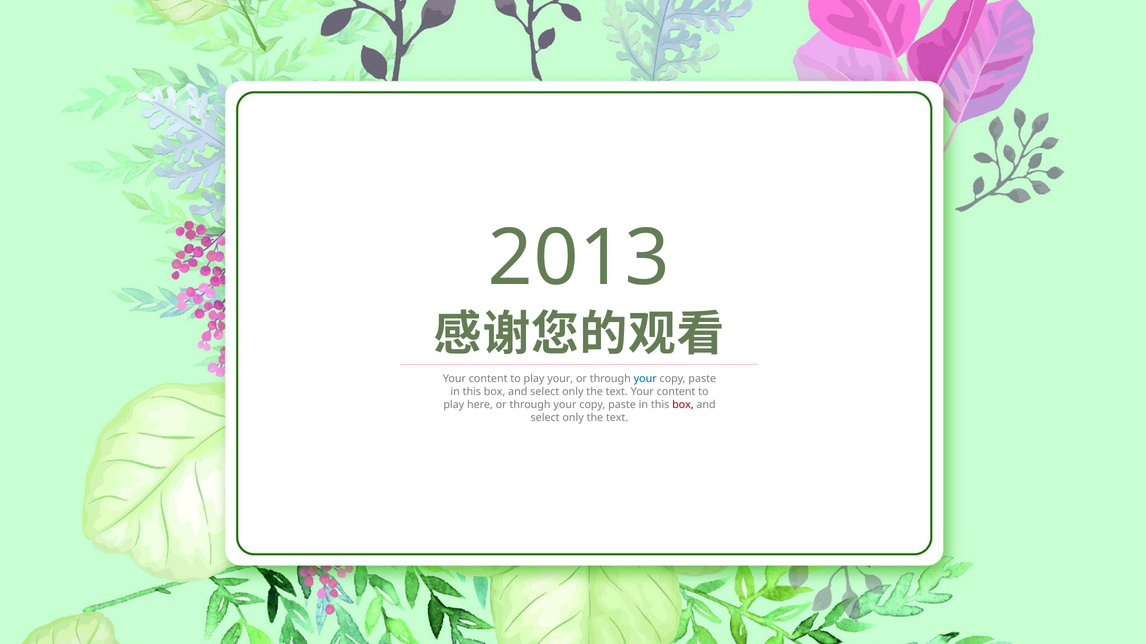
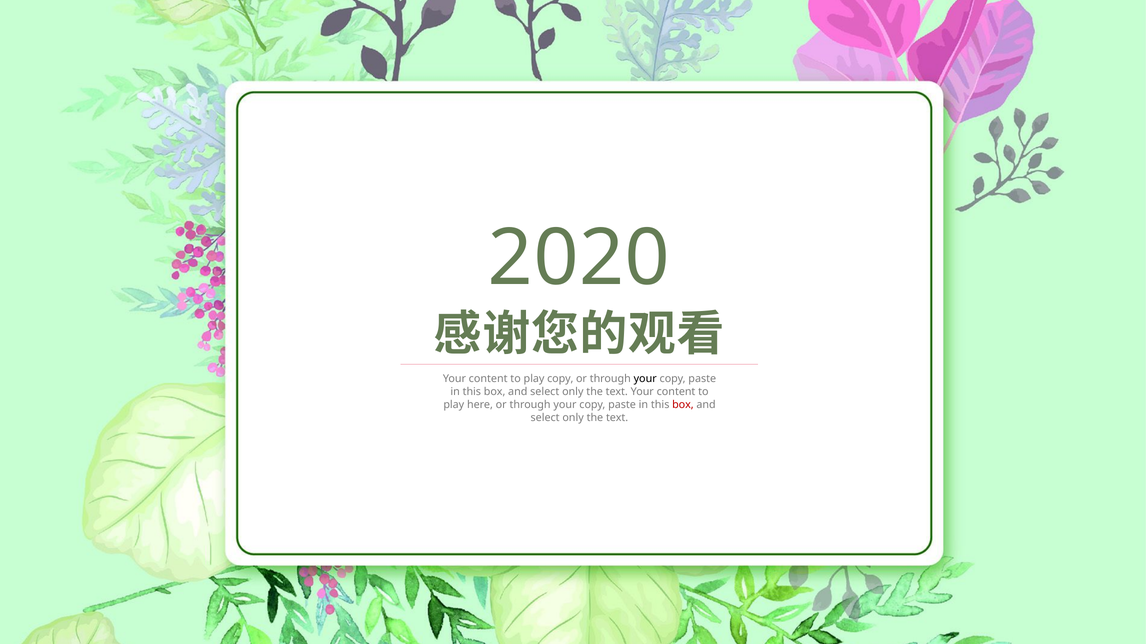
2013: 2013 -> 2020
play your: your -> copy
your at (645, 379) colour: blue -> black
